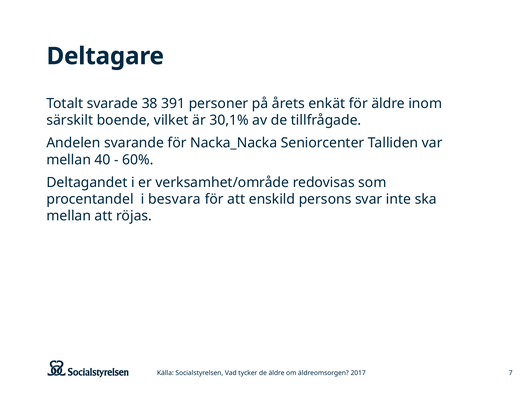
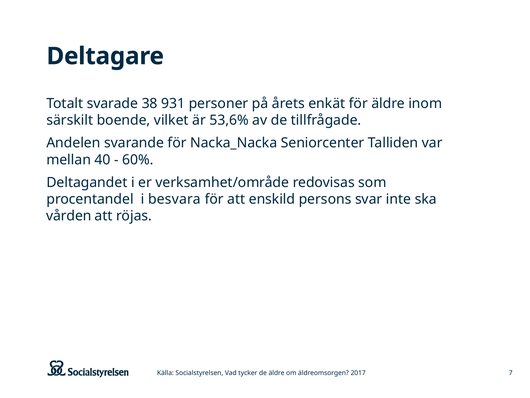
391: 391 -> 931
30,1%: 30,1% -> 53,6%
mellan at (69, 216): mellan -> vården
